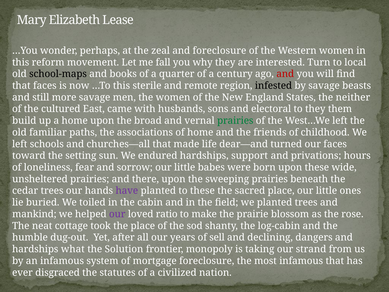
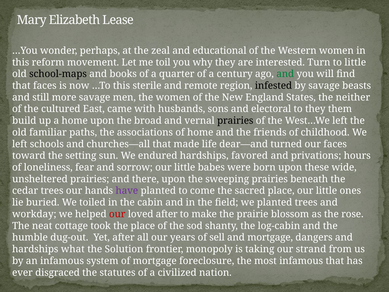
and foreclosure: foreclosure -> educational
fall: fall -> toil
to local: local -> little
and at (285, 74) colour: red -> green
prairies at (235, 121) colour: green -> black
support: support -> favored
to these: these -> come
mankind: mankind -> workday
our at (117, 214) colour: purple -> red
loved ratio: ratio -> after
and declining: declining -> mortgage
